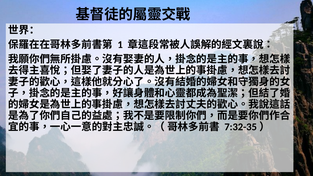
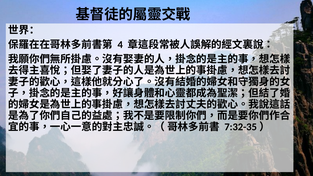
1: 1 -> 4
